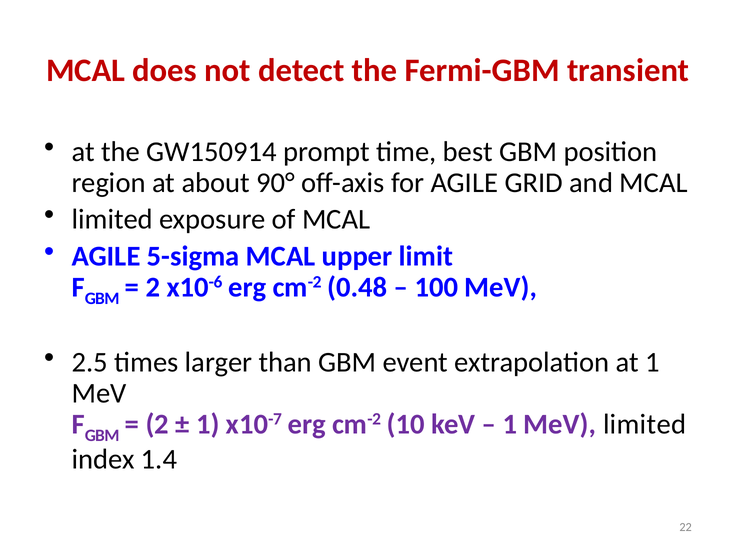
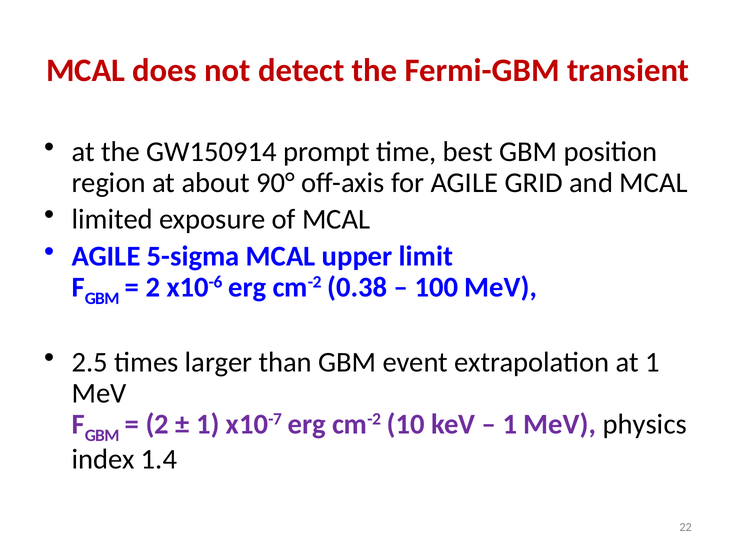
0.48: 0.48 -> 0.38
MeV limited: limited -> physics
